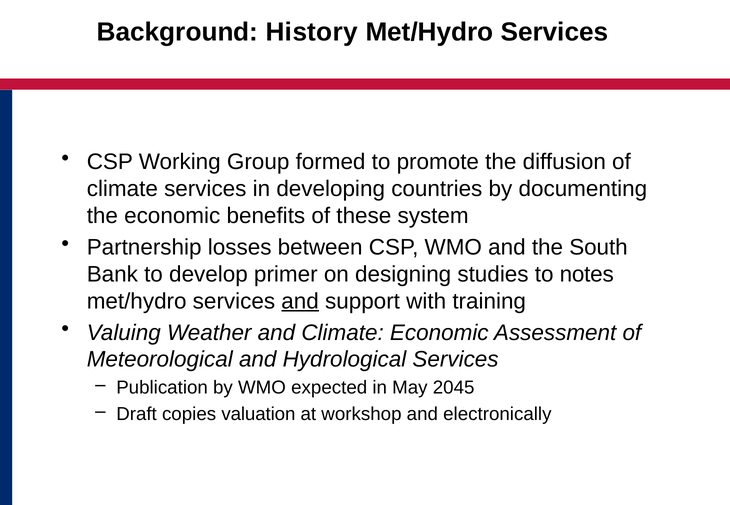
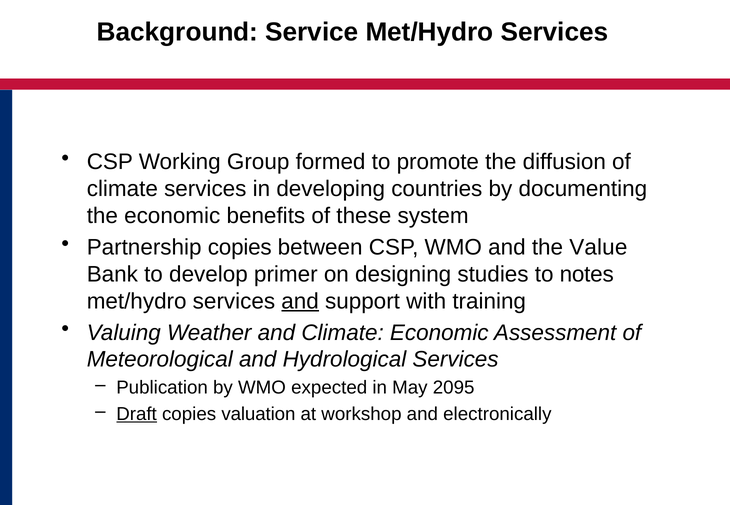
History: History -> Service
Partnership losses: losses -> copies
South: South -> Value
2045: 2045 -> 2095
Draft underline: none -> present
